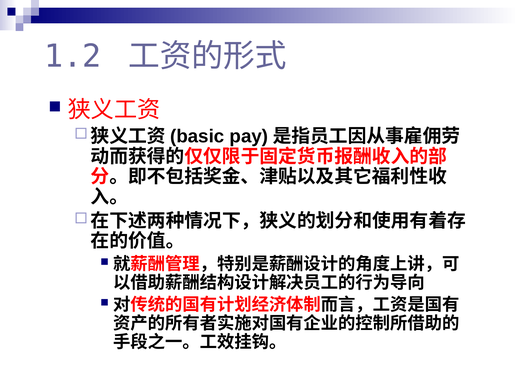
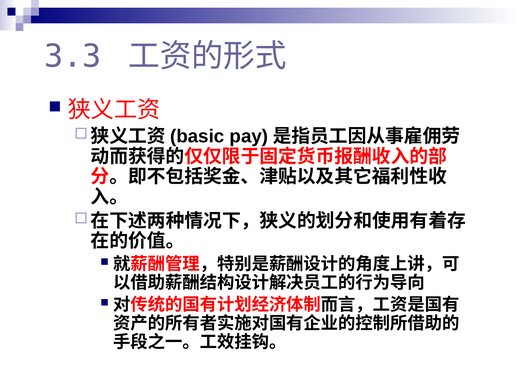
1.2: 1.2 -> 3.3
